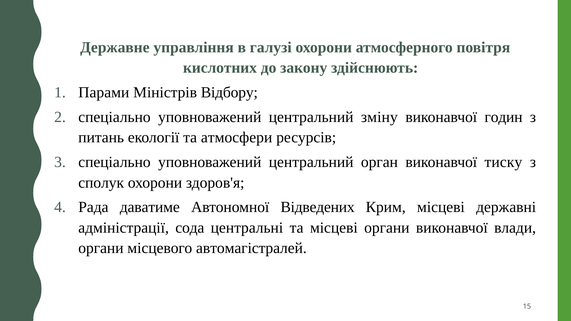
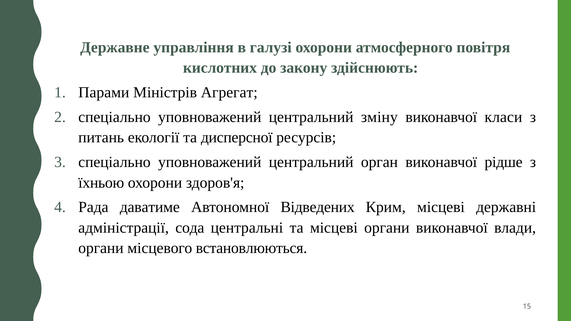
Відбору: Відбору -> Агрегат
годин: годин -> клacи
атмосфери: атмосфери -> дисперсної
тиску: тиску -> рідше
сполук: сполук -> їхньою
автомагістралей: автомагістралей -> встановлюються
